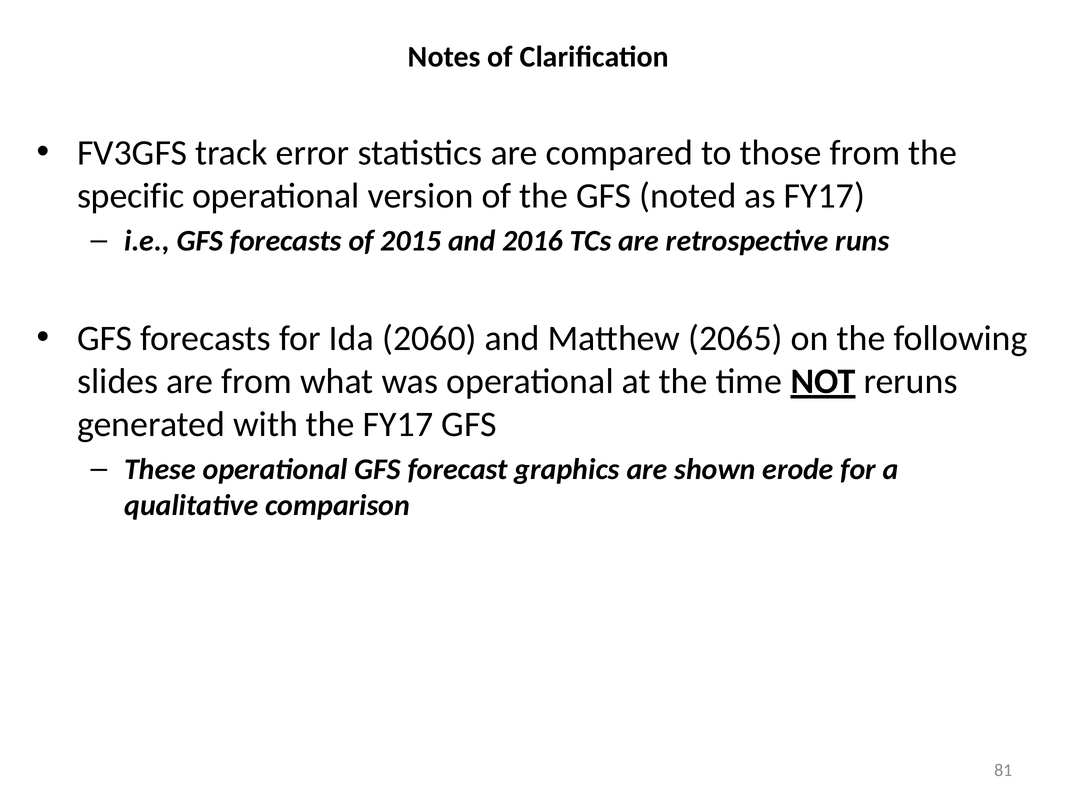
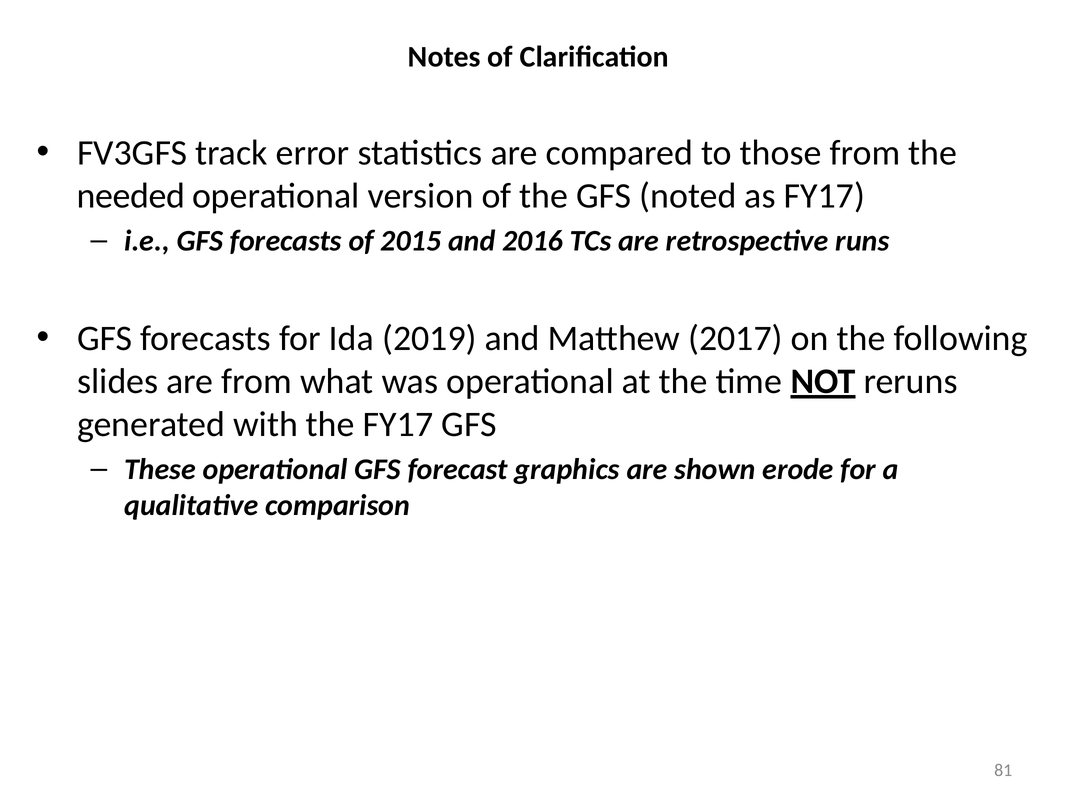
specific: specific -> needed
2060: 2060 -> 2019
2065: 2065 -> 2017
